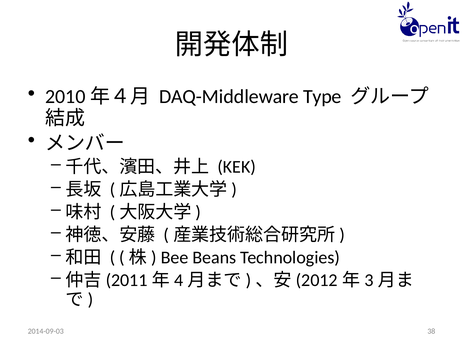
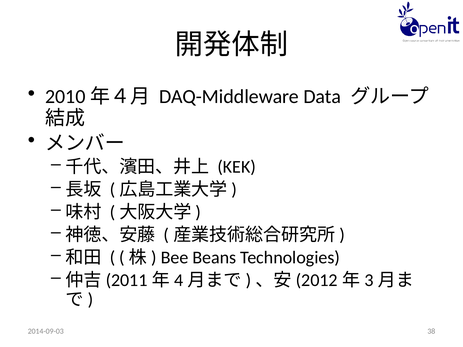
Type: Type -> Data
